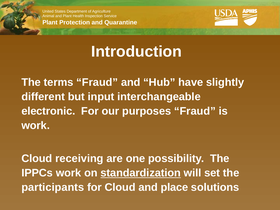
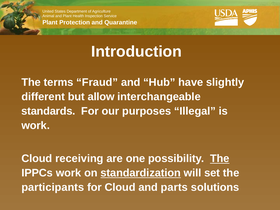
input: input -> allow
electronic: electronic -> standards
purposes Fraud: Fraud -> Illegal
The at (220, 159) underline: none -> present
place: place -> parts
